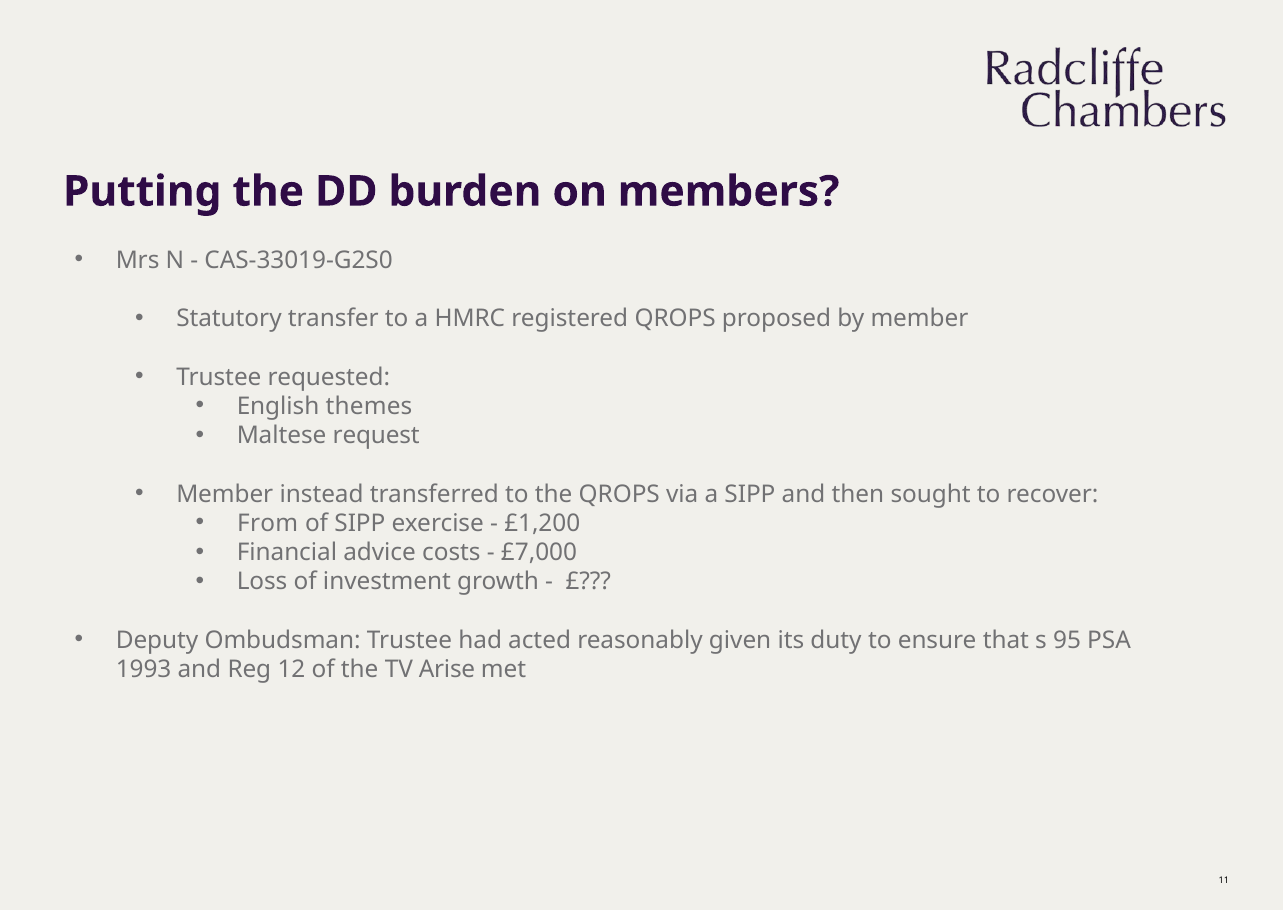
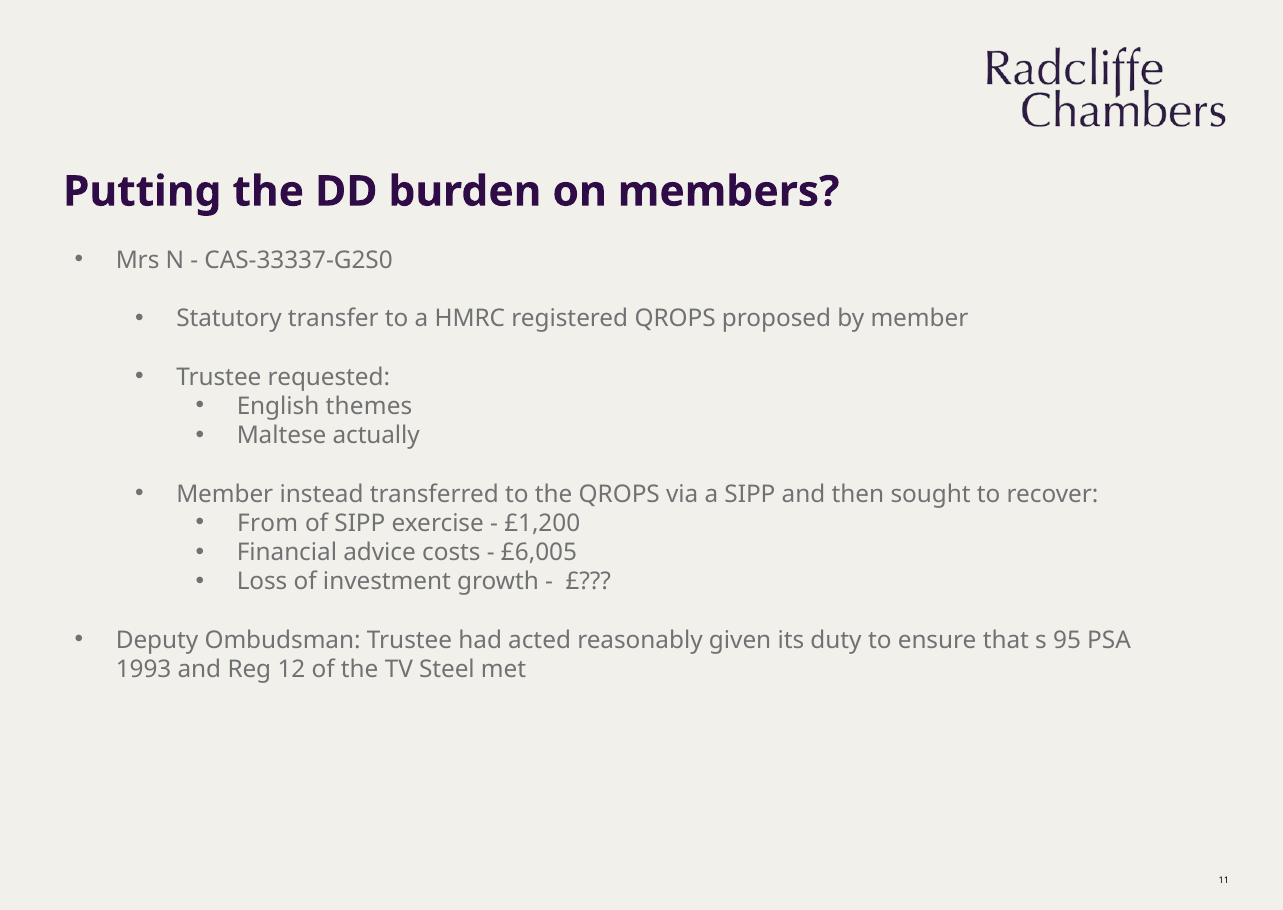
CAS-33019-G2S0: CAS-33019-G2S0 -> CAS-33337-G2S0
request: request -> actually
£7,000: £7,000 -> £6,005
Arise: Arise -> Steel
